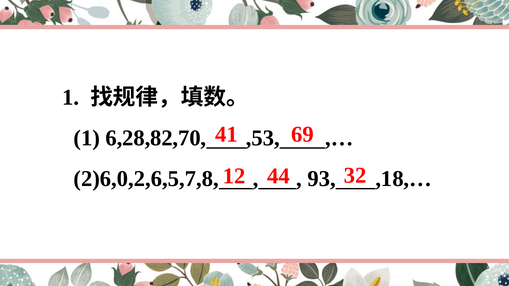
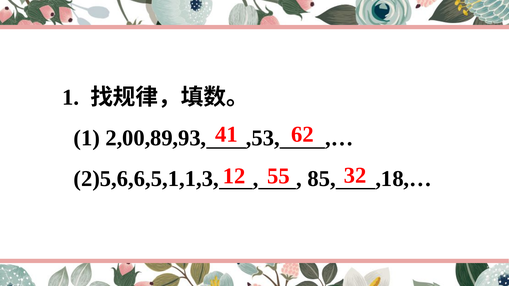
69: 69 -> 62
6,28,82,70: 6,28,82,70 -> 2,00,89,93
44: 44 -> 55
2)6,0,2,6,5,7,8: 2)6,0,2,6,5,7,8 -> 2)5,6,6,5,1,1,3
93: 93 -> 85
